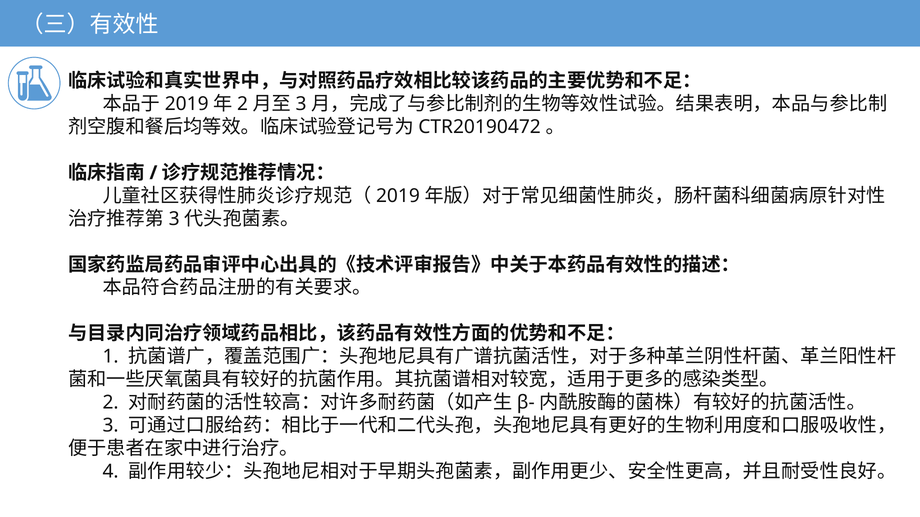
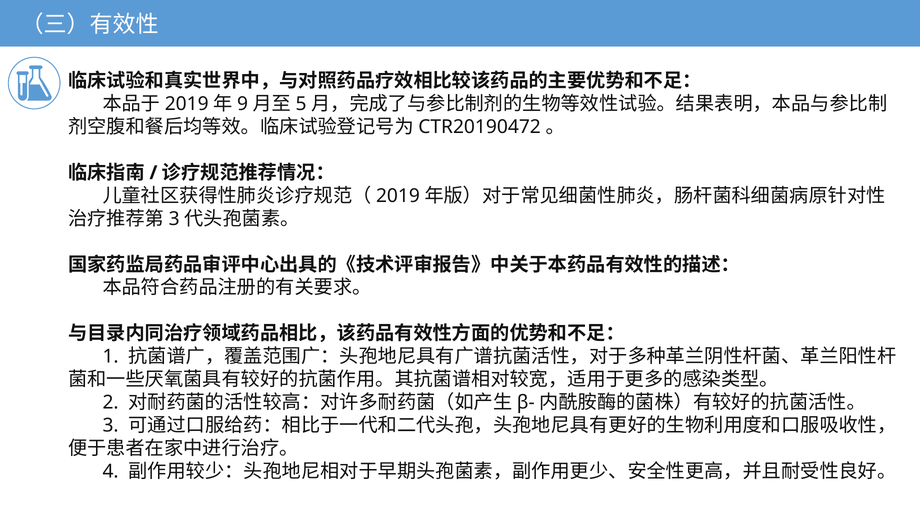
2 at (243, 104): 2 -> 9
3 at (301, 104): 3 -> 5
